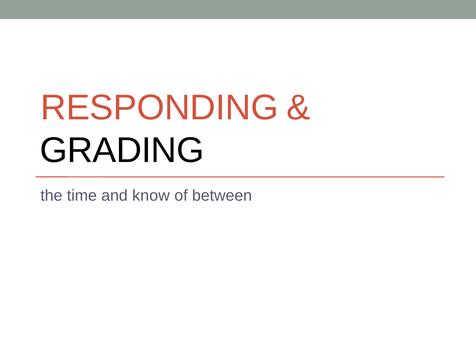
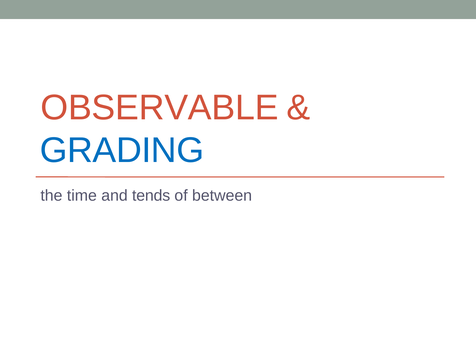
RESPONDING: RESPONDING -> OBSERVABLE
GRADING colour: black -> blue
know: know -> tends
